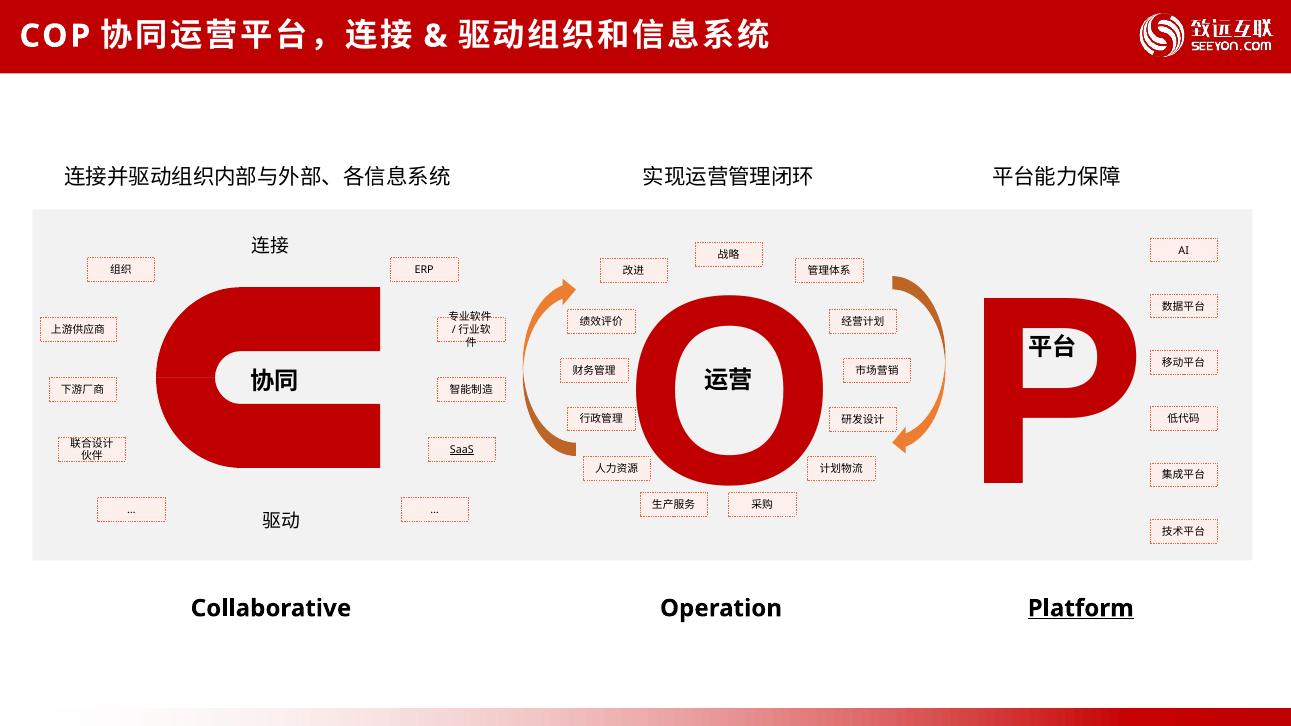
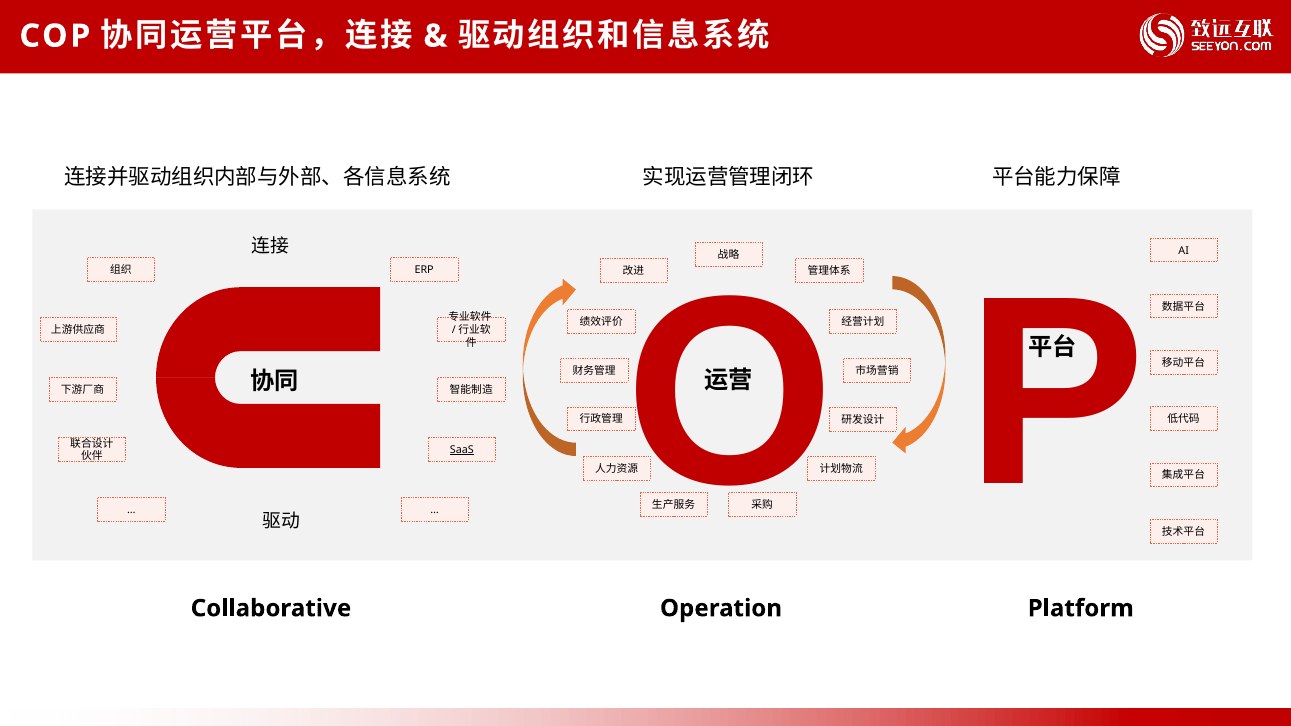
Platform underline: present -> none
